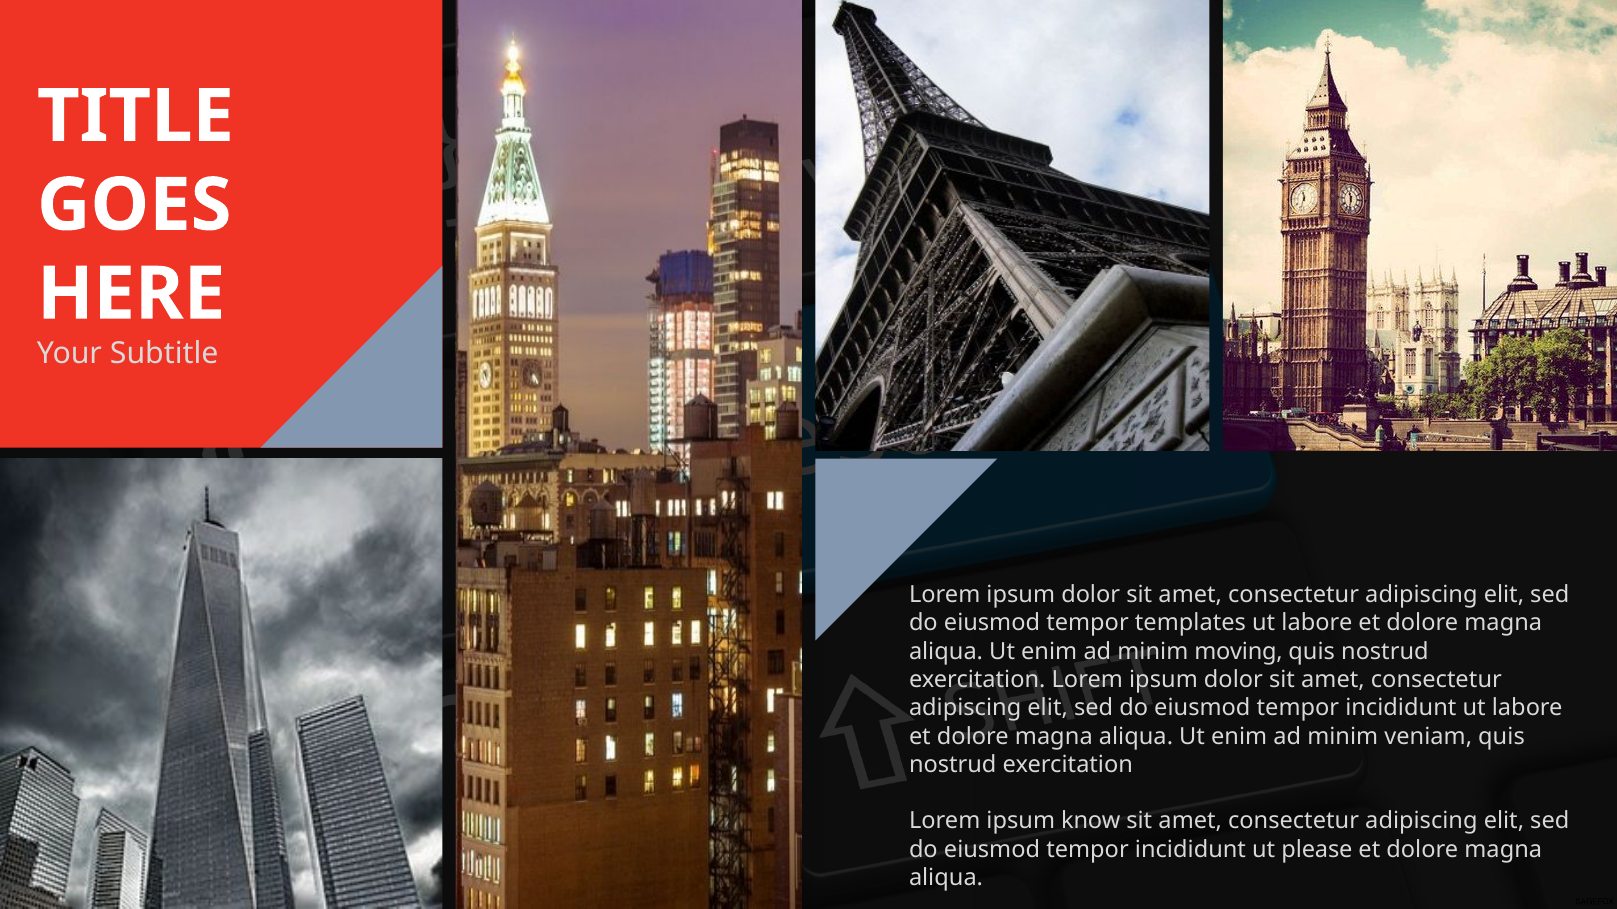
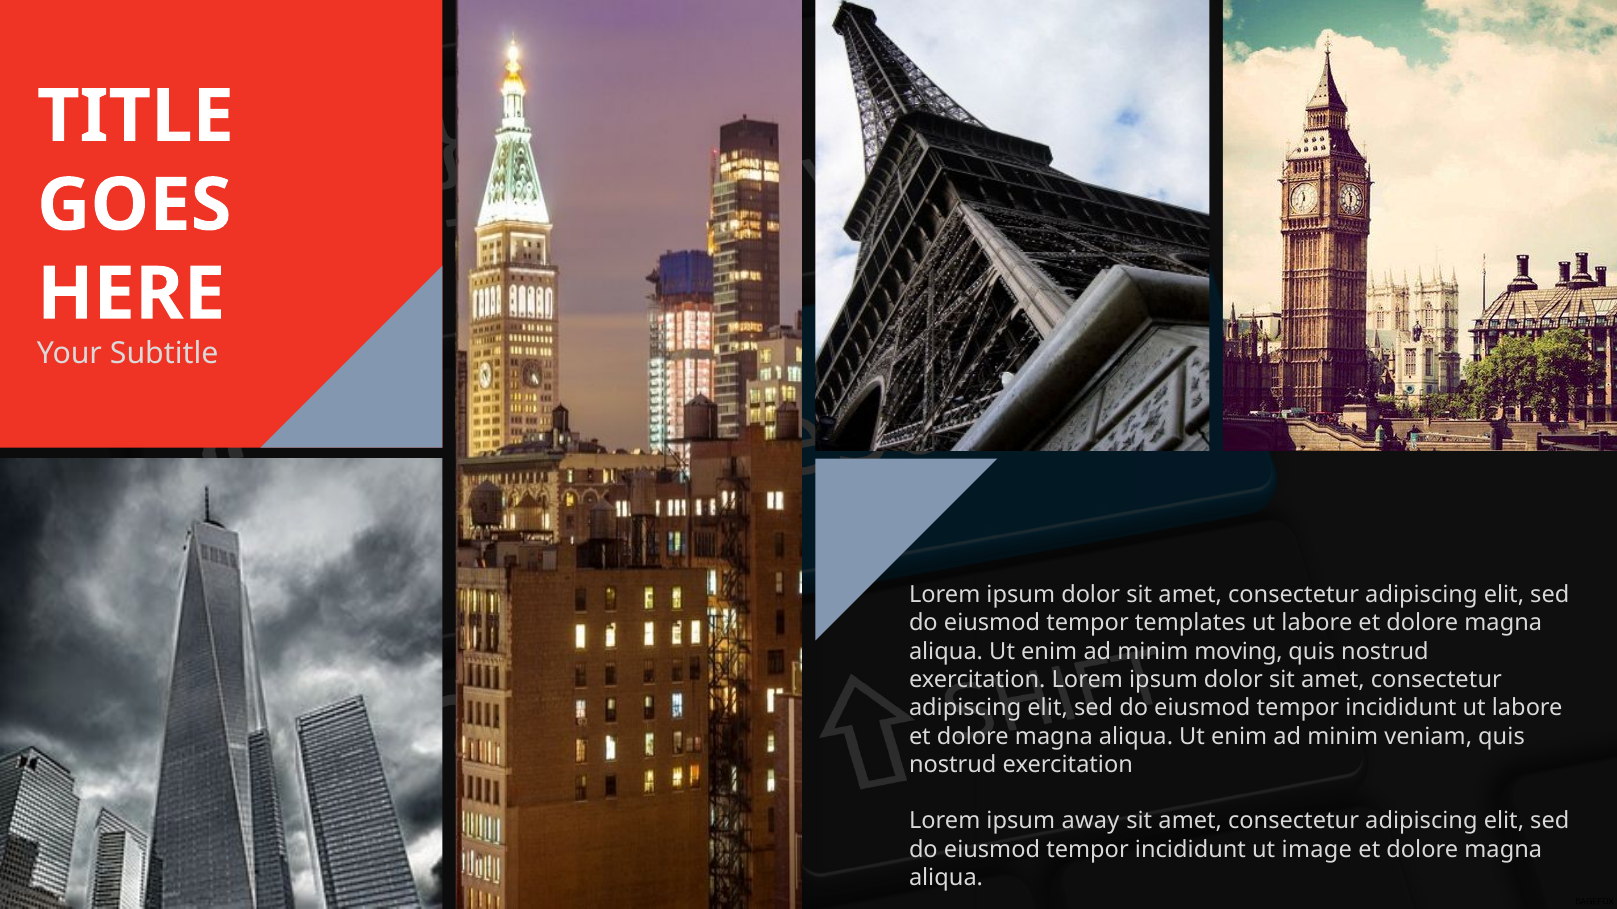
know: know -> away
please: please -> image
